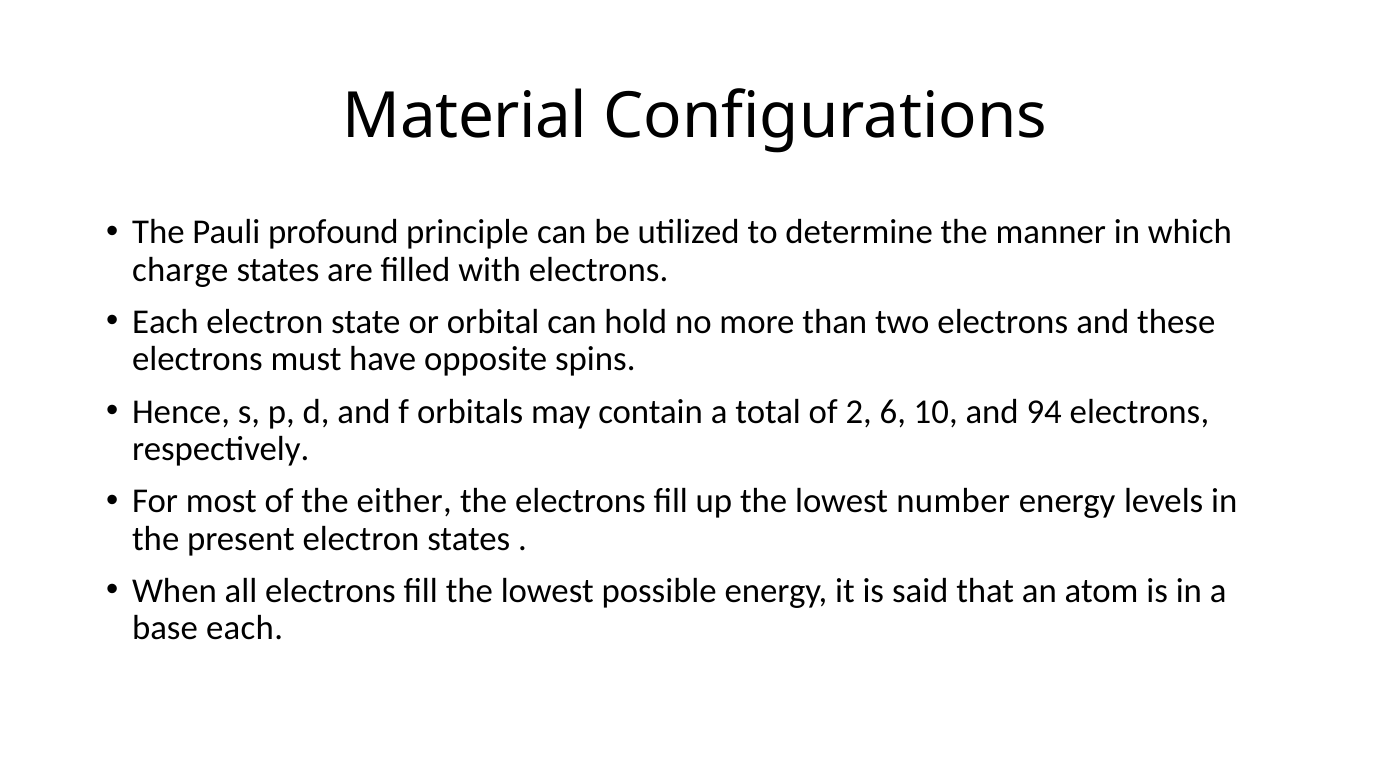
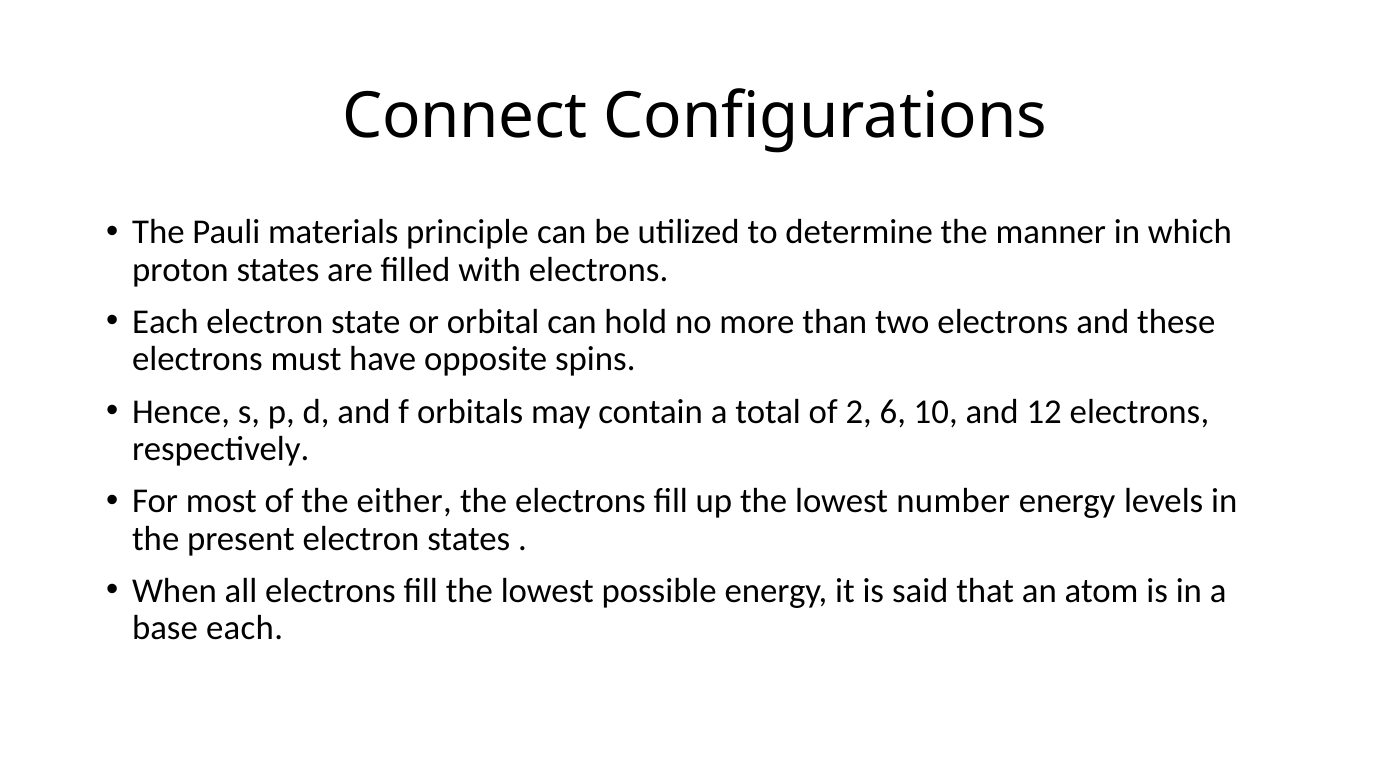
Material: Material -> Connect
profound: profound -> materials
charge: charge -> proton
94: 94 -> 12
